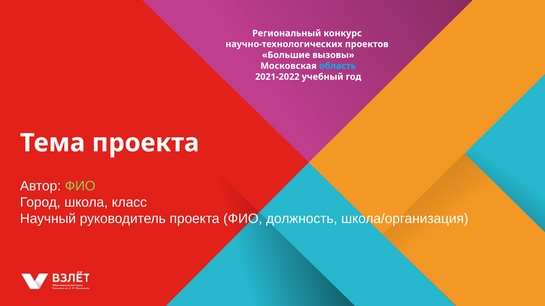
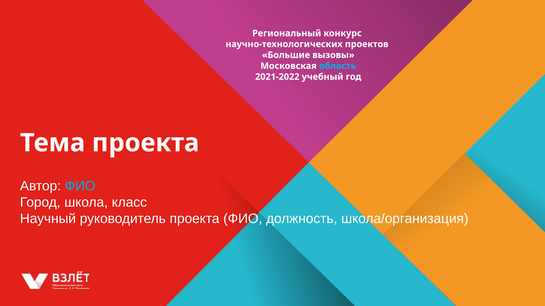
ФИО at (80, 186) colour: light green -> light blue
